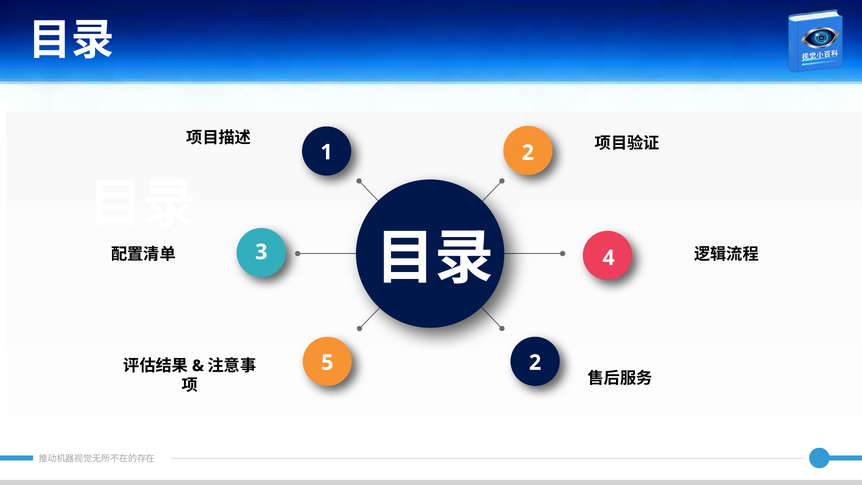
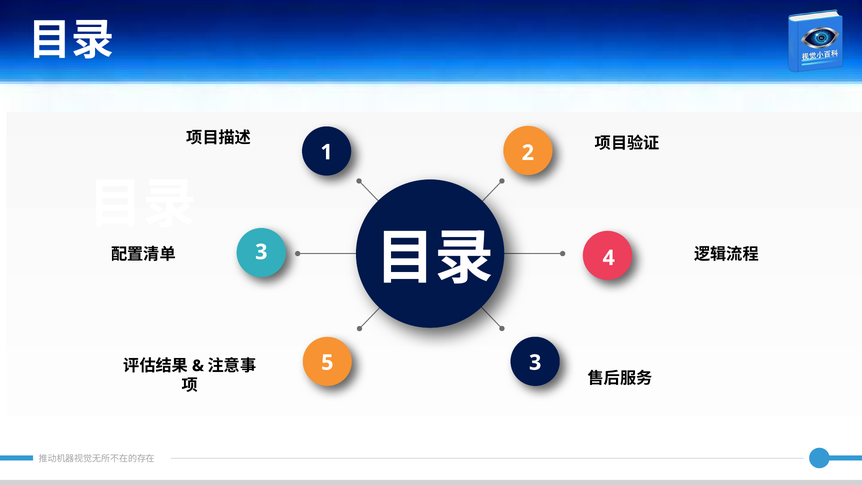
5 2: 2 -> 3
